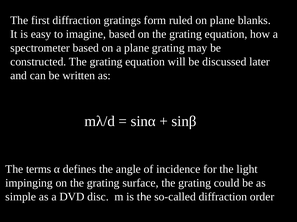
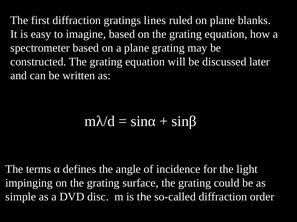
form: form -> lines
